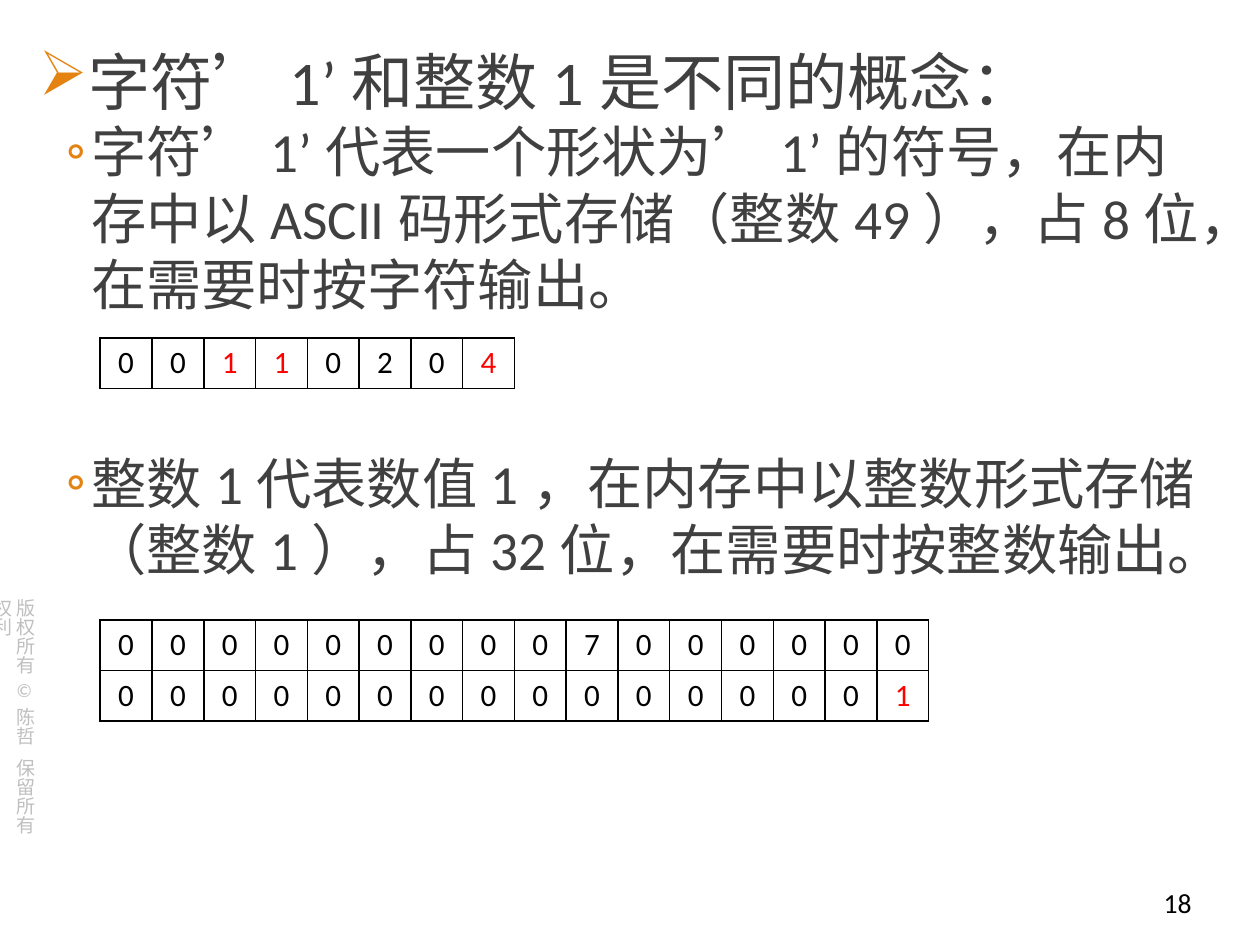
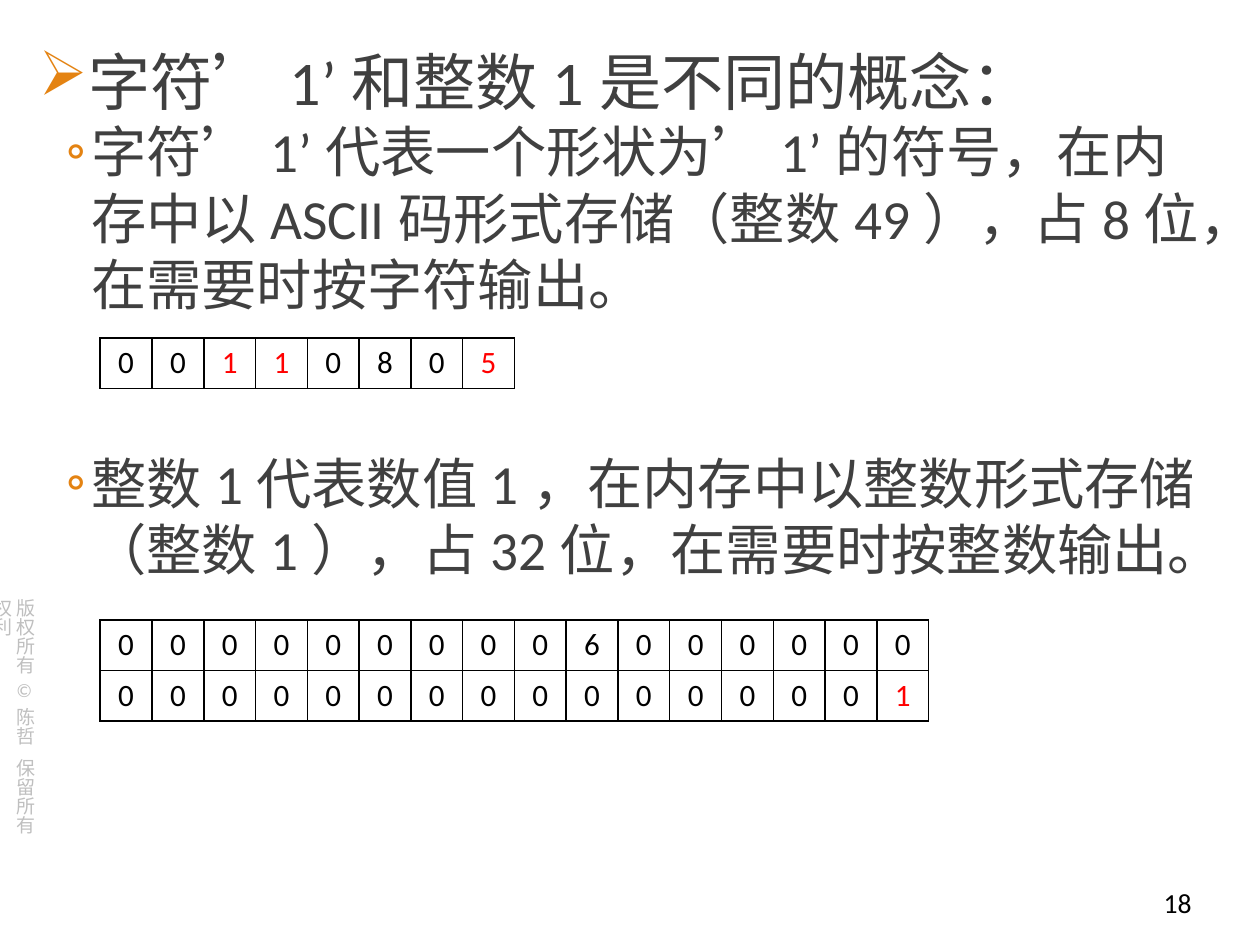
2: 2 -> 8
4: 4 -> 5
7: 7 -> 6
